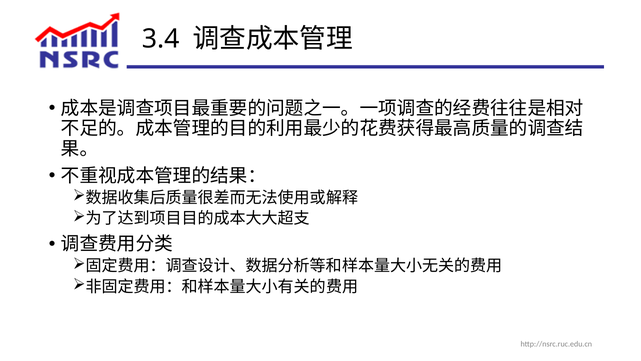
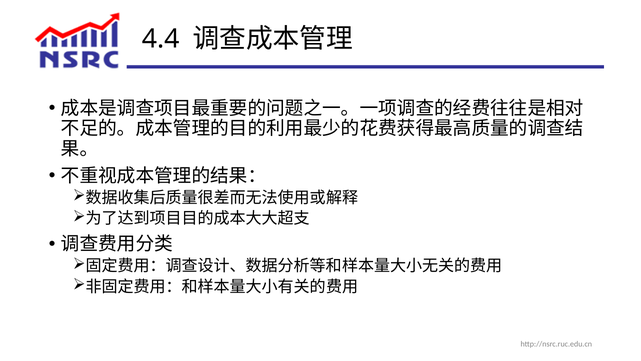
3.4: 3.4 -> 4.4
